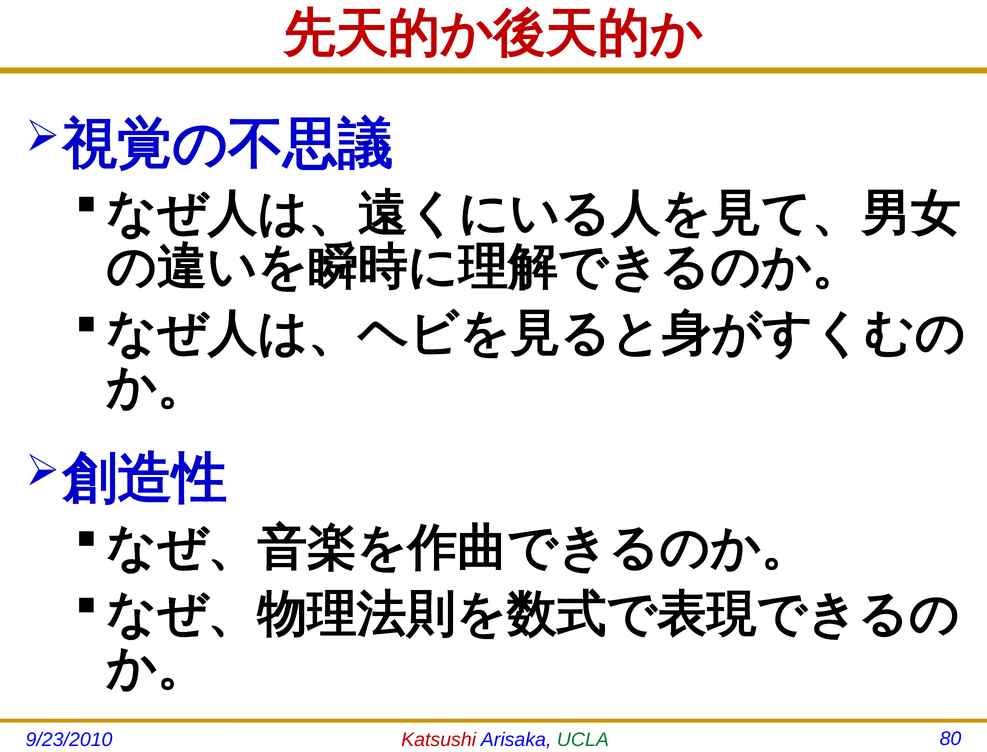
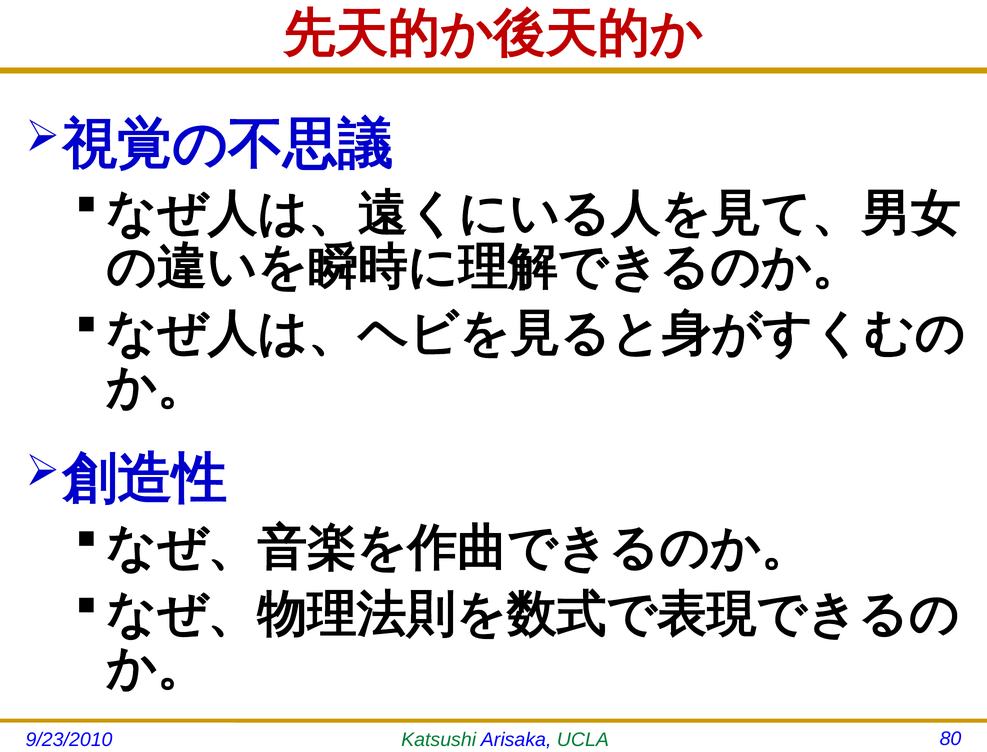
Katsushi colour: red -> green
